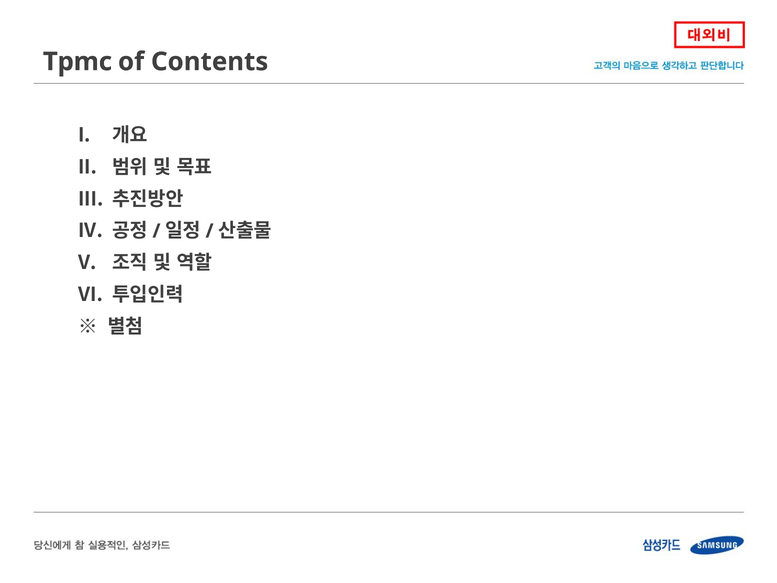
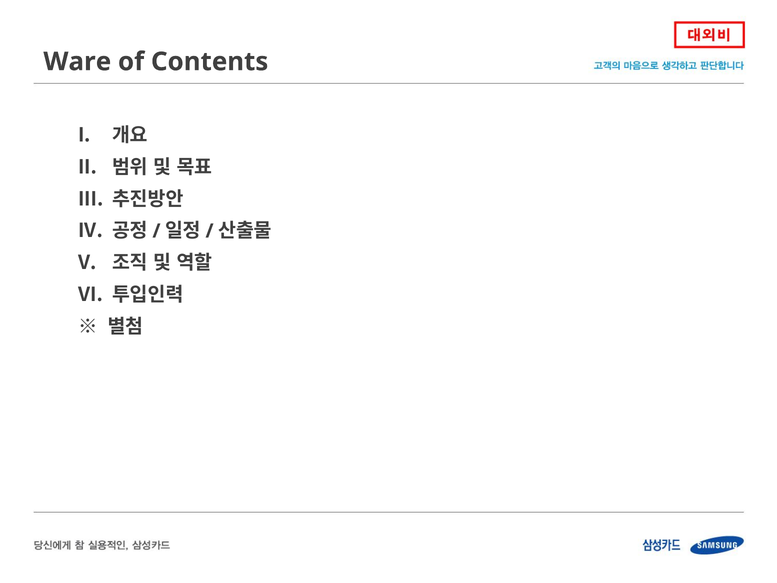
Tpmc: Tpmc -> Ware
